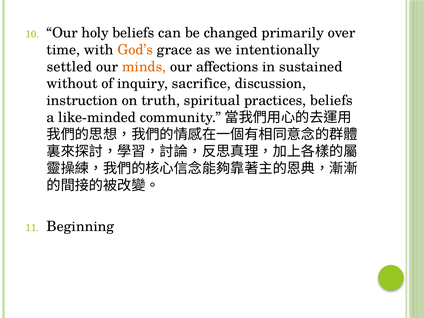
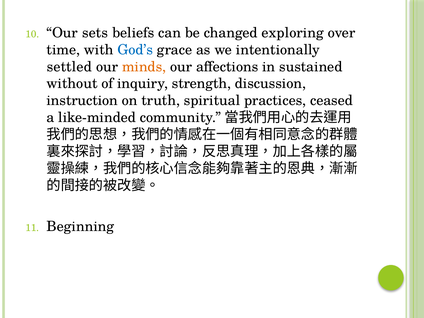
holy: holy -> sets
primarily: primarily -> exploring
God’s colour: orange -> blue
sacrifice: sacrifice -> strength
practices beliefs: beliefs -> ceased
